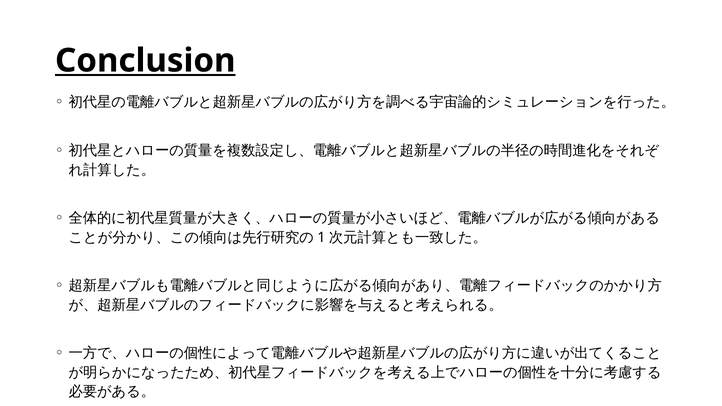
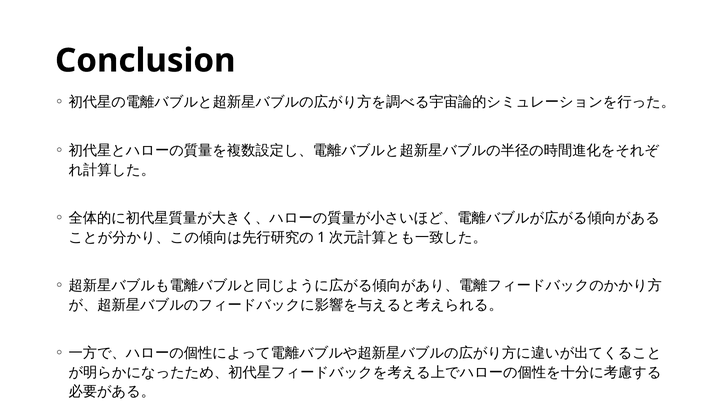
Conclusion underline: present -> none
